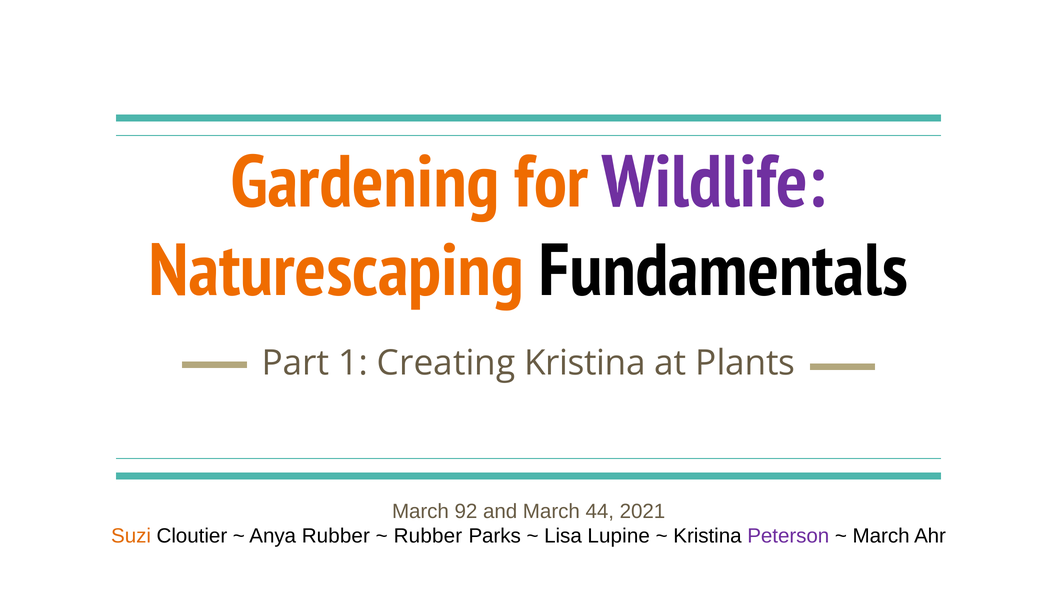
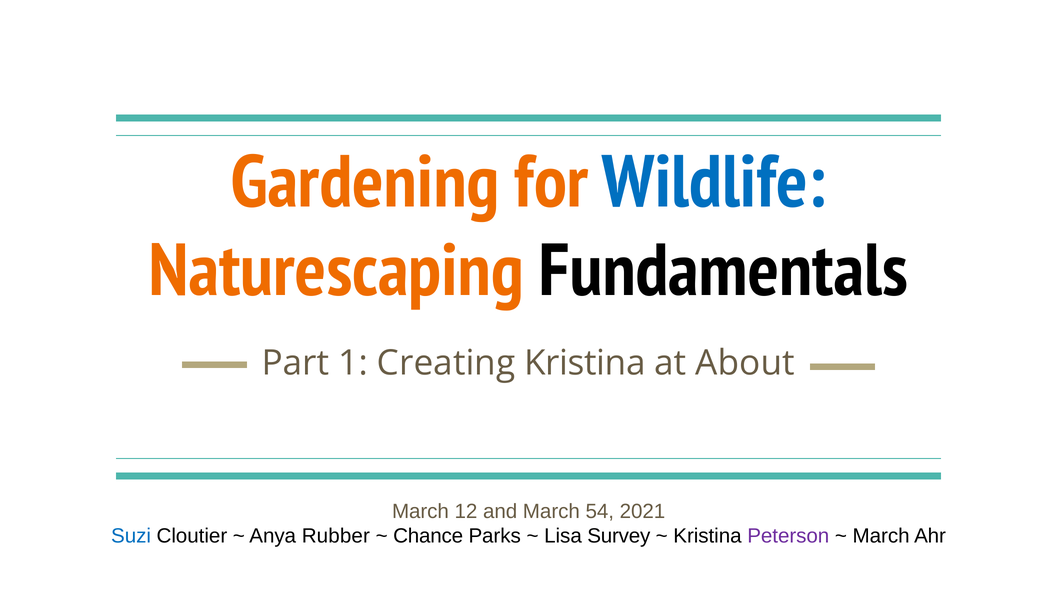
Wildlife colour: purple -> blue
Plants: Plants -> About
92: 92 -> 12
44: 44 -> 54
Suzi colour: orange -> blue
Rubber at (428, 536): Rubber -> Chance
Lupine: Lupine -> Survey
